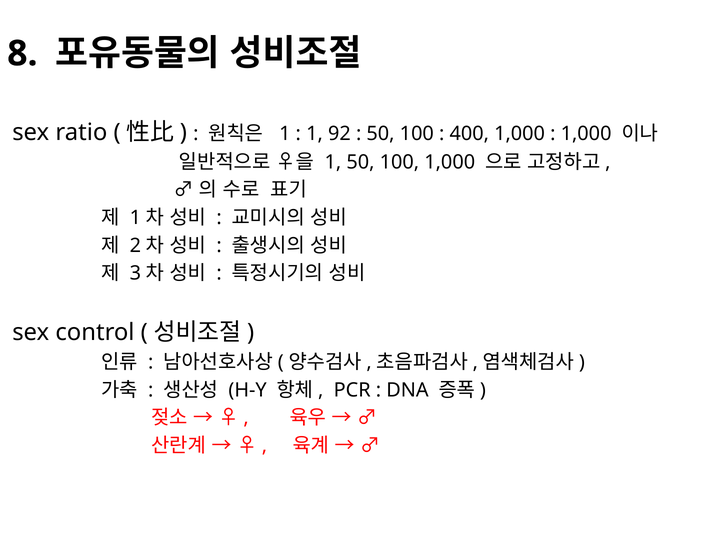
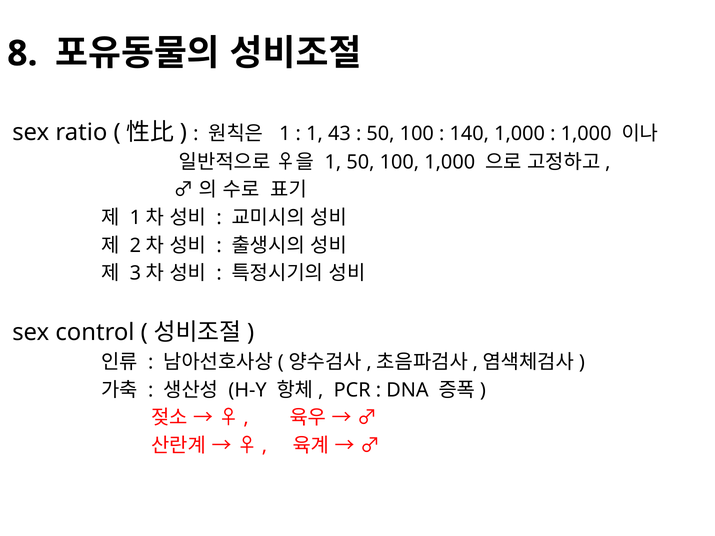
92: 92 -> 43
400: 400 -> 140
